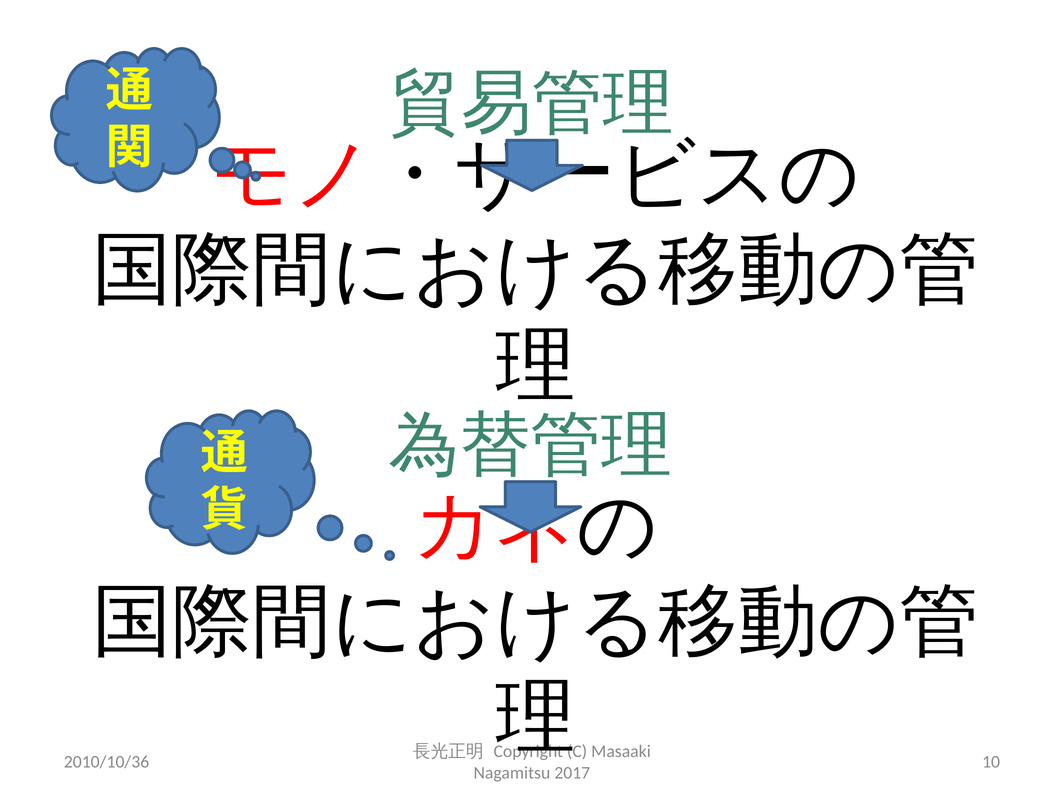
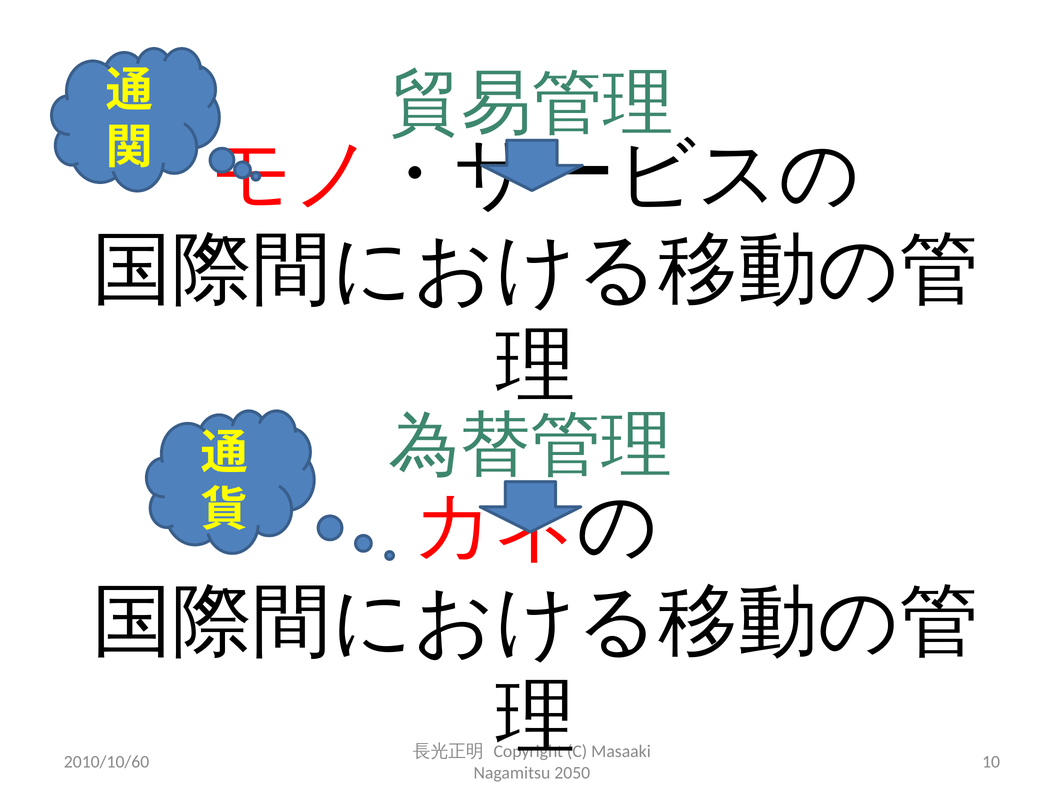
2010/10/36: 2010/10/36 -> 2010/10/60
2017: 2017 -> 2050
